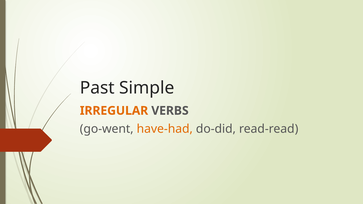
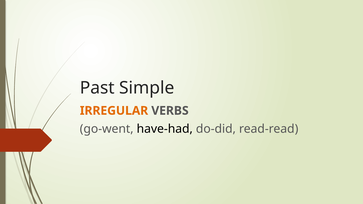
have-had colour: orange -> black
